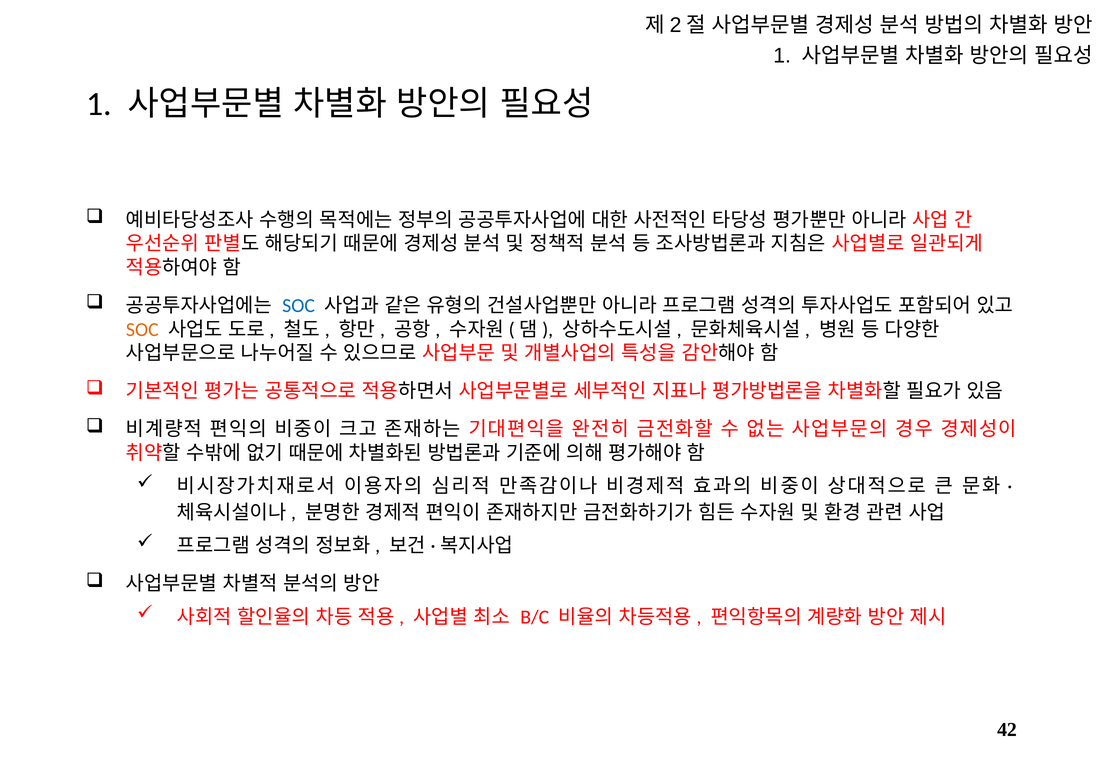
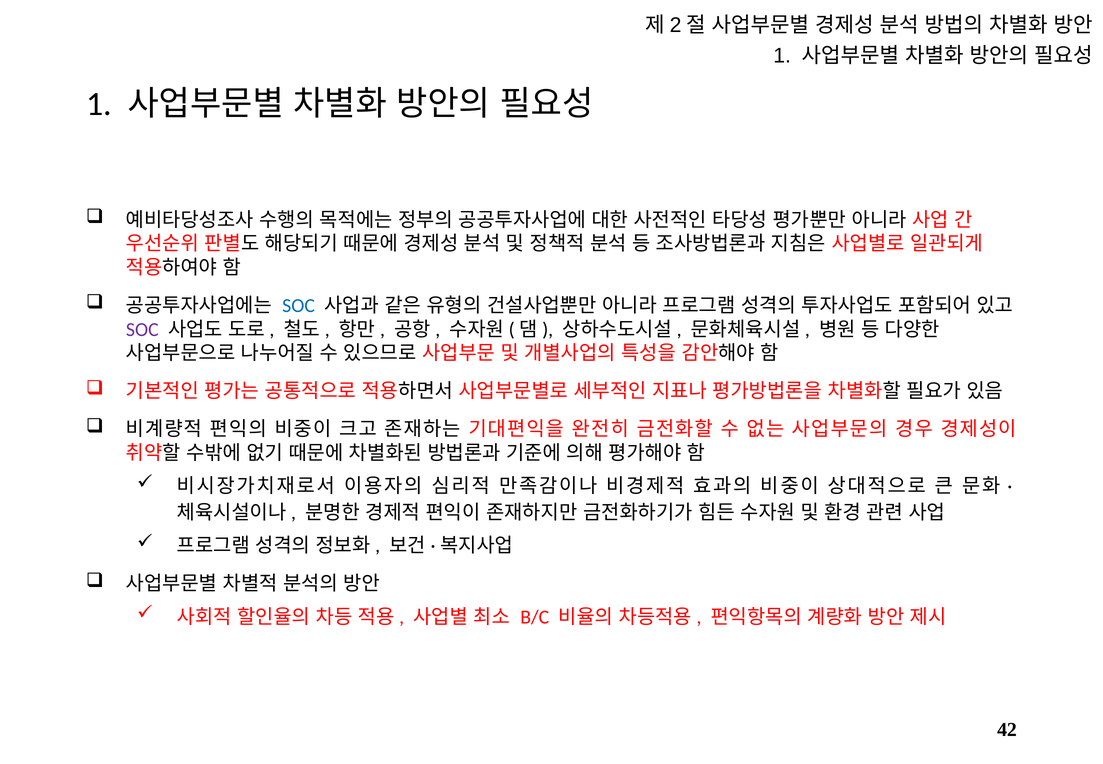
SOC at (142, 329) colour: orange -> purple
